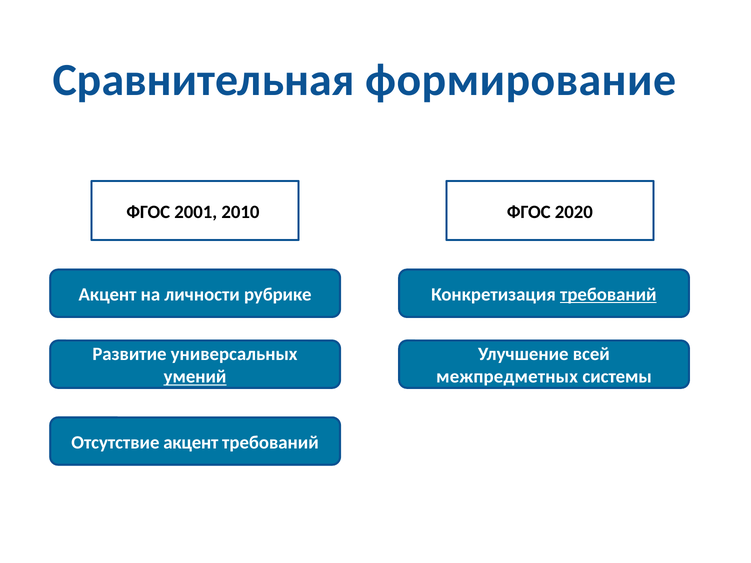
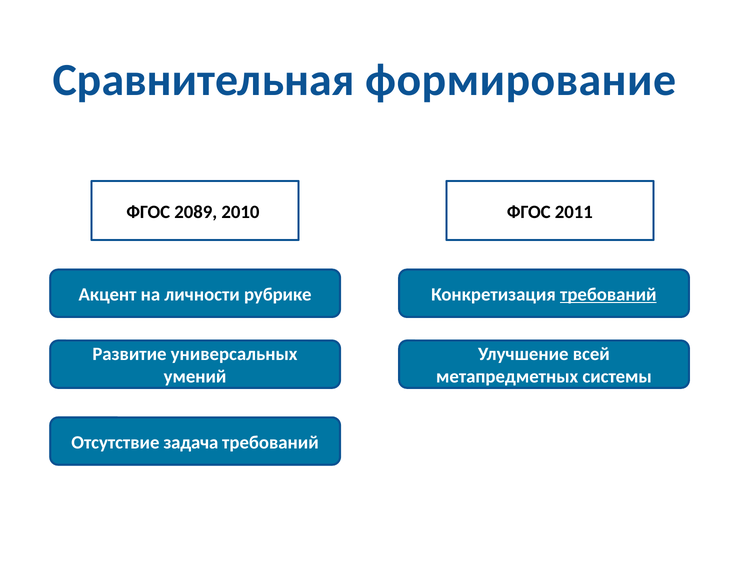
2001: 2001 -> 2089
2020: 2020 -> 2011
умений underline: present -> none
межпредметных: межпредметных -> метапредметных
Отсутствие акцент: акцент -> задача
